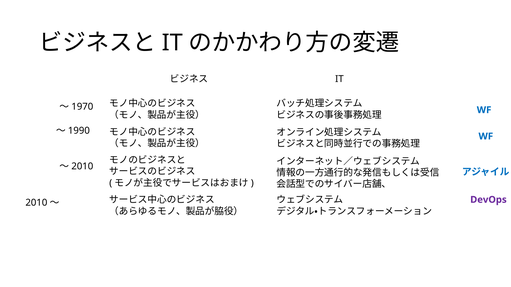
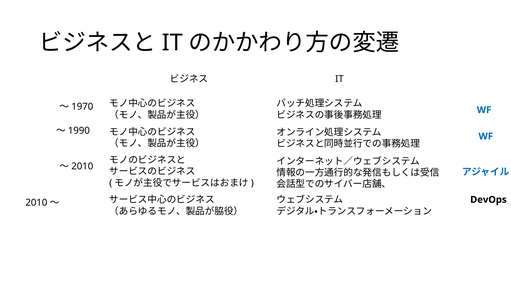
DevOps colour: purple -> black
